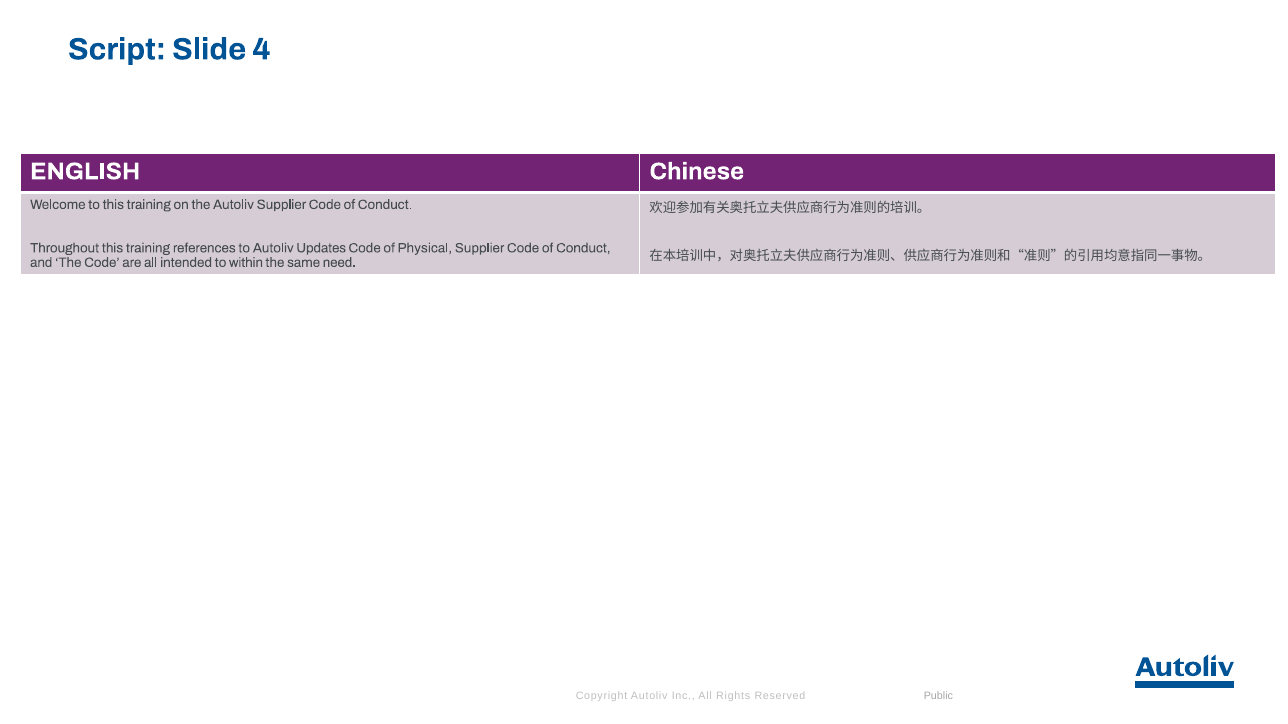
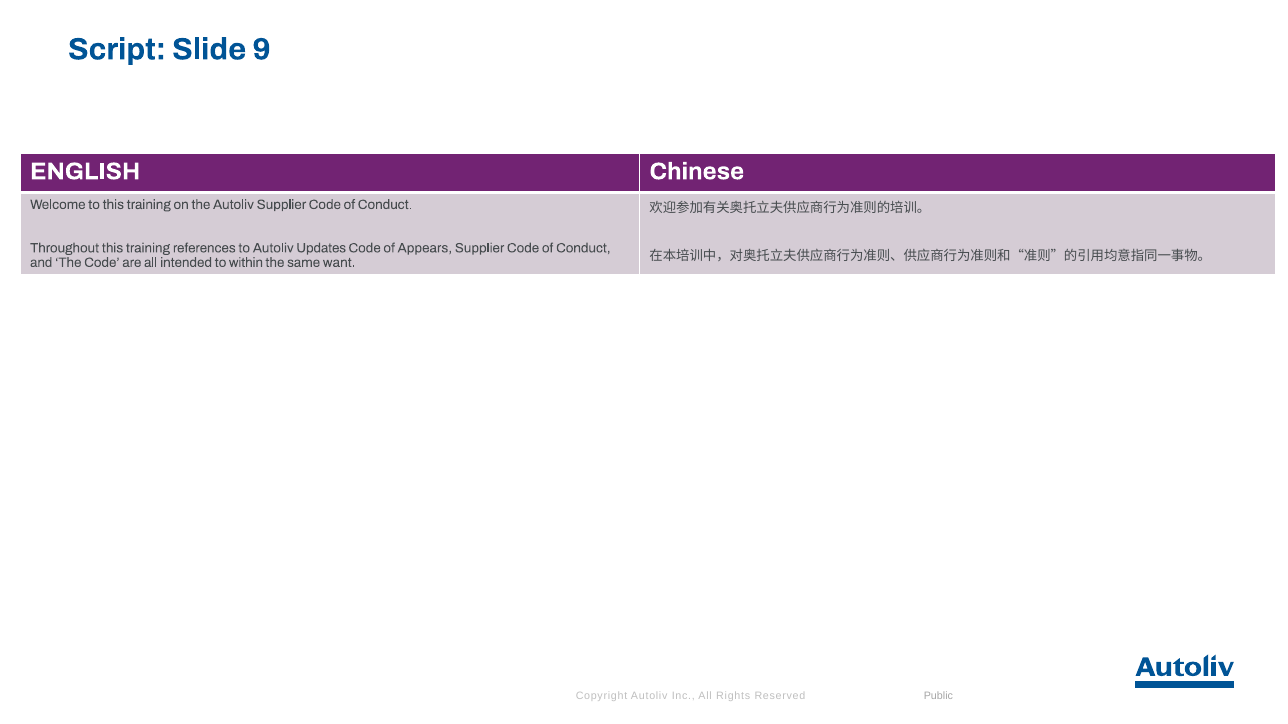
4: 4 -> 9
Physical: Physical -> Appears
need: need -> want
